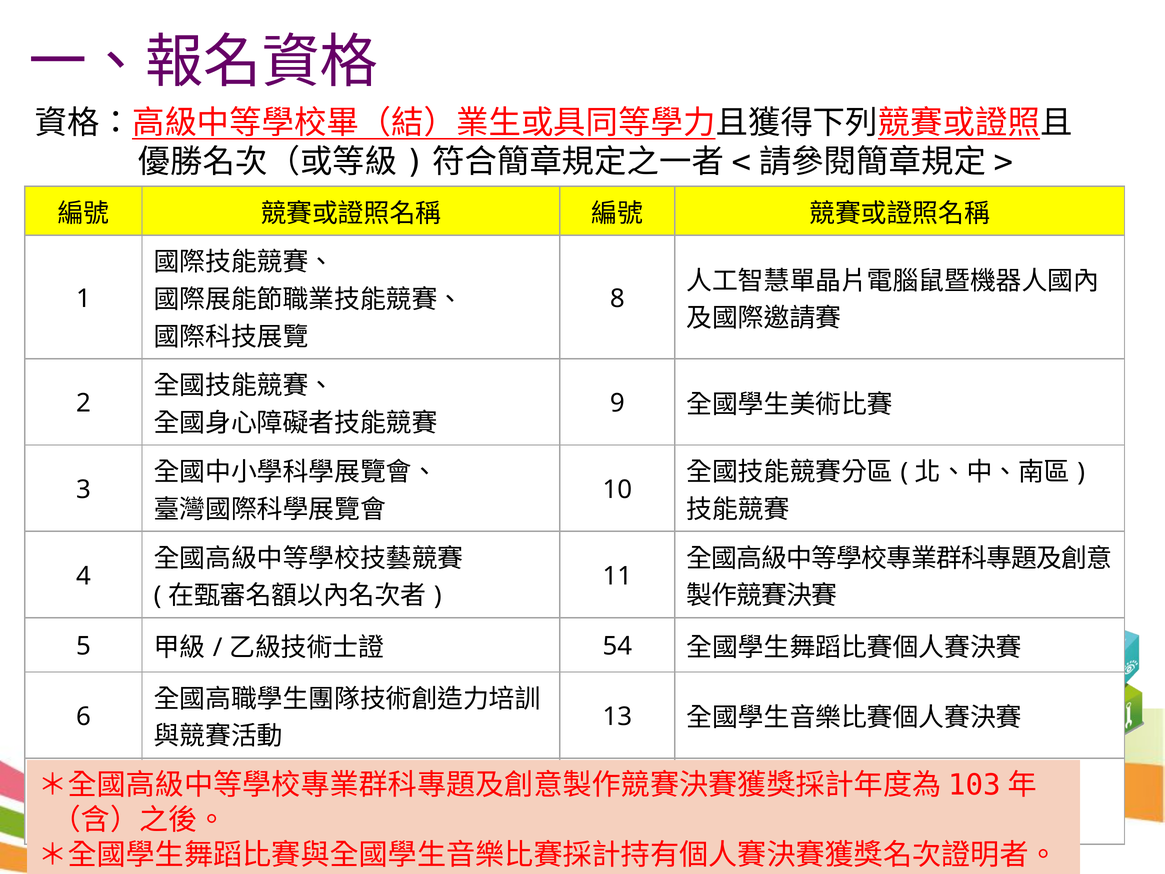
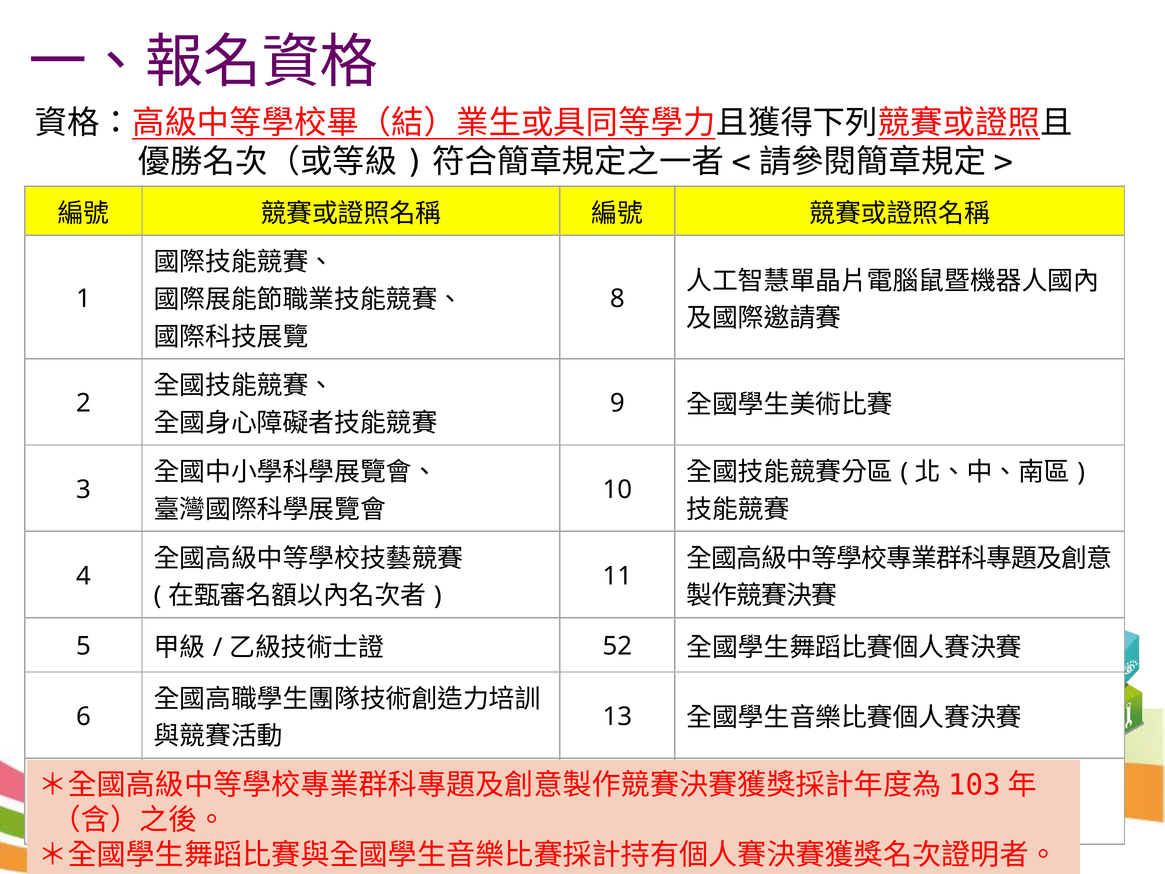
54: 54 -> 52
